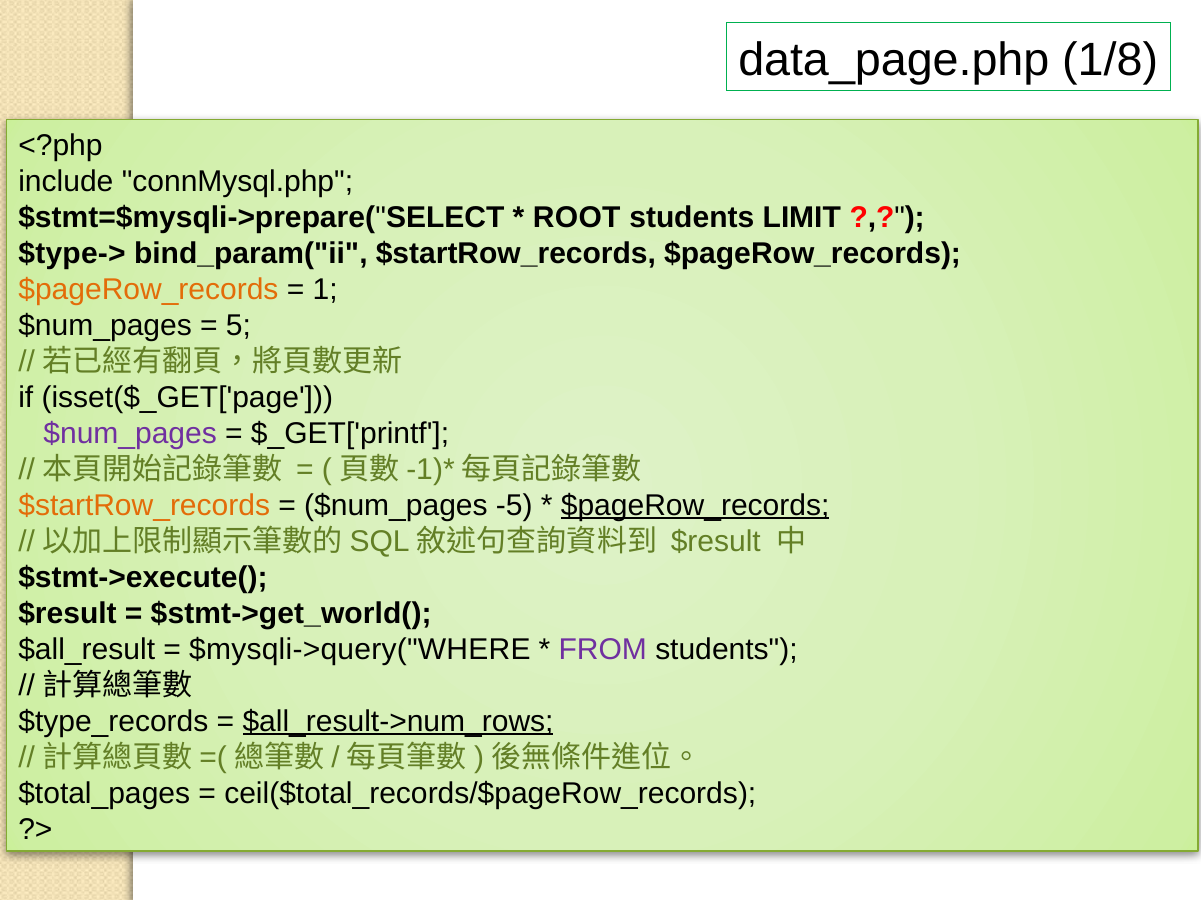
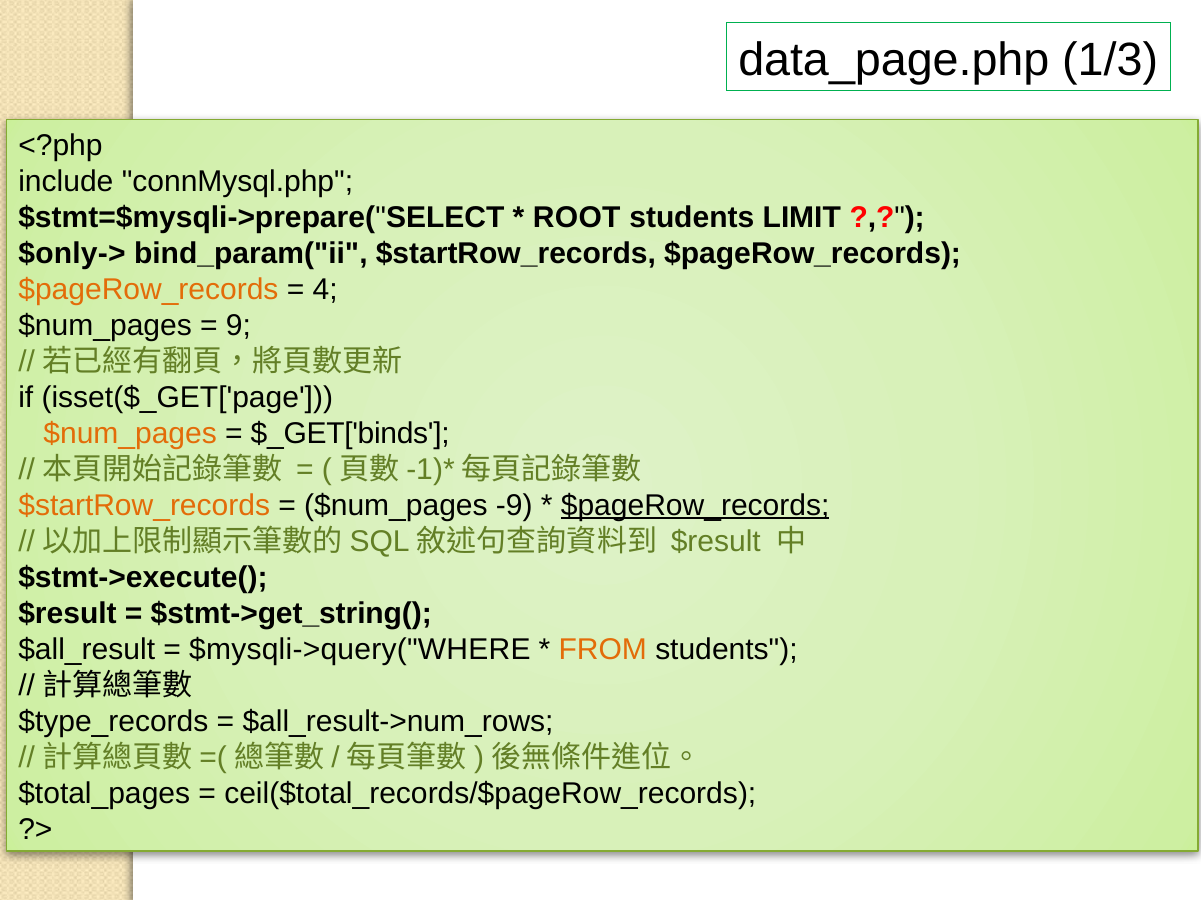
1/8: 1/8 -> 1/3
$type->: $type-> -> $only->
1: 1 -> 4
5: 5 -> 9
$num_pages at (130, 434) colour: purple -> orange
$_GET['printf: $_GET['printf -> $_GET['binds
-5: -5 -> -9
$stmt->get_world(: $stmt->get_world( -> $stmt->get_string(
FROM colour: purple -> orange
$all_result->num_rows underline: present -> none
